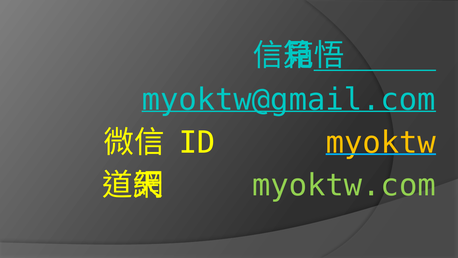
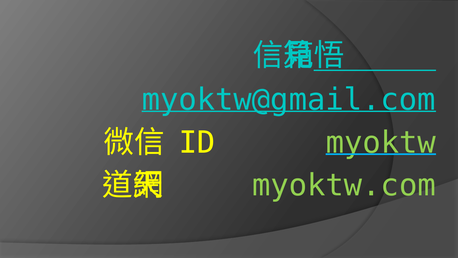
myoktw colour: yellow -> light green
